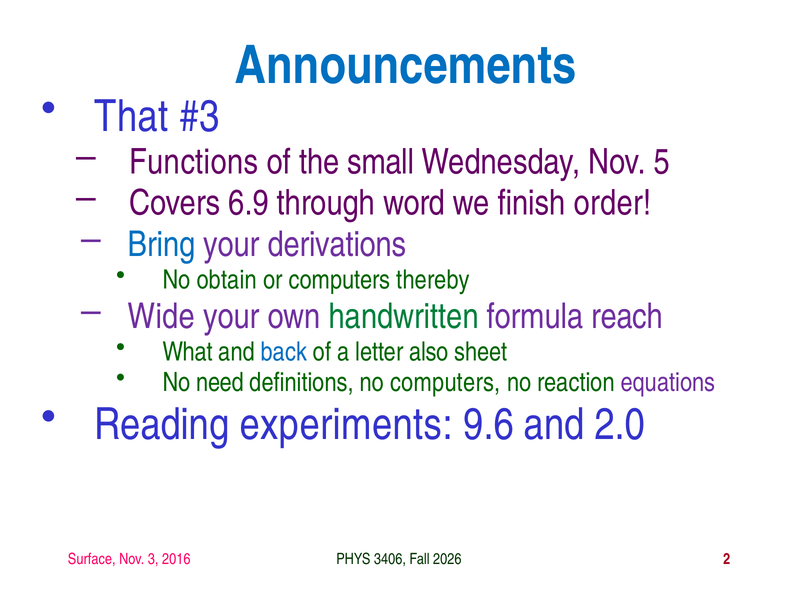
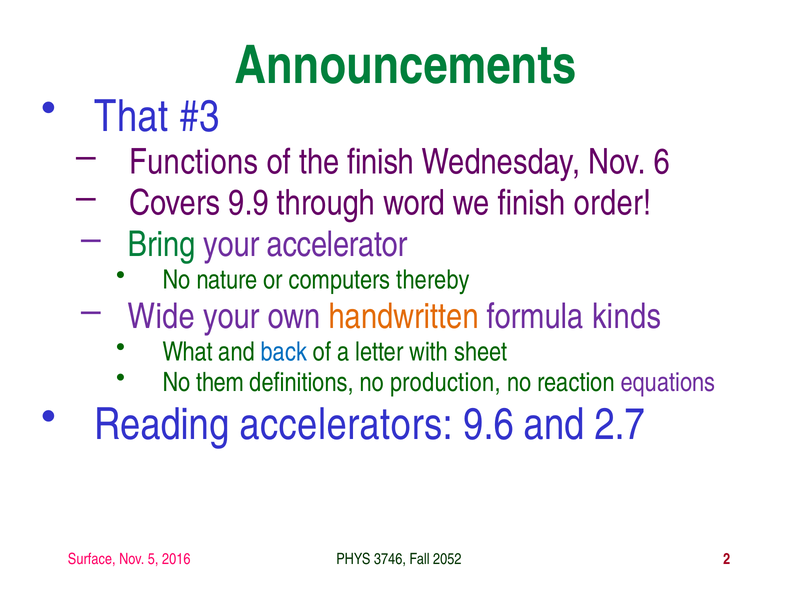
Announcements colour: blue -> green
the small: small -> finish
5: 5 -> 6
6.9: 6.9 -> 9.9
Bring colour: blue -> green
derivations: derivations -> accelerator
obtain: obtain -> nature
handwritten colour: green -> orange
reach: reach -> kinds
also: also -> with
need: need -> them
no computers: computers -> production
experiments: experiments -> accelerators
2.0: 2.0 -> 2.7
3: 3 -> 5
3406: 3406 -> 3746
2026: 2026 -> 2052
